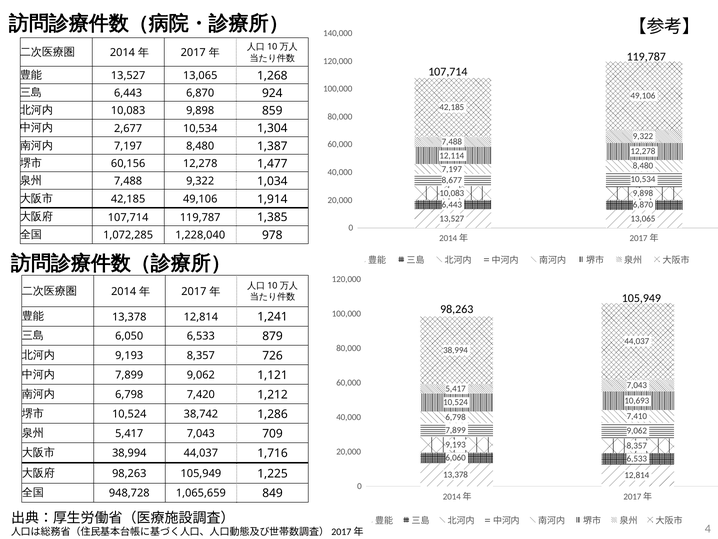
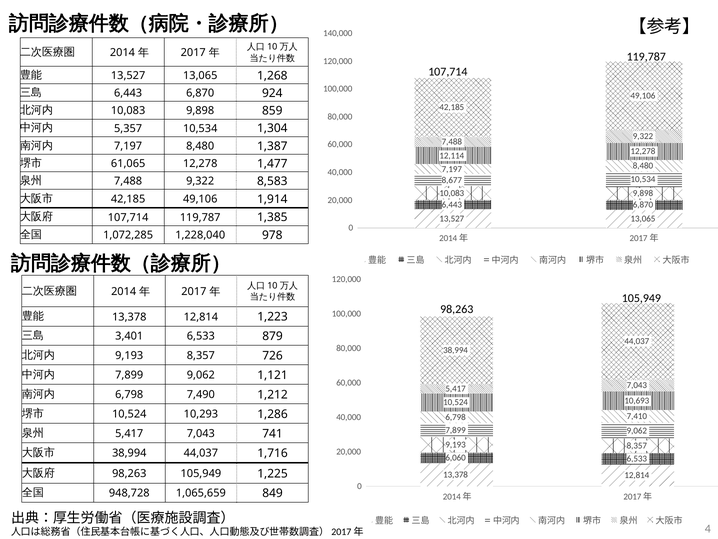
2,677: 2,677 -> 5,357
60,156: 60,156 -> 61,065
1,034: 1,034 -> 8,583
1,241: 1,241 -> 1,223
6,050: 6,050 -> 3,401
7,420: 7,420 -> 7,490
38,742: 38,742 -> 10,293
709: 709 -> 741
